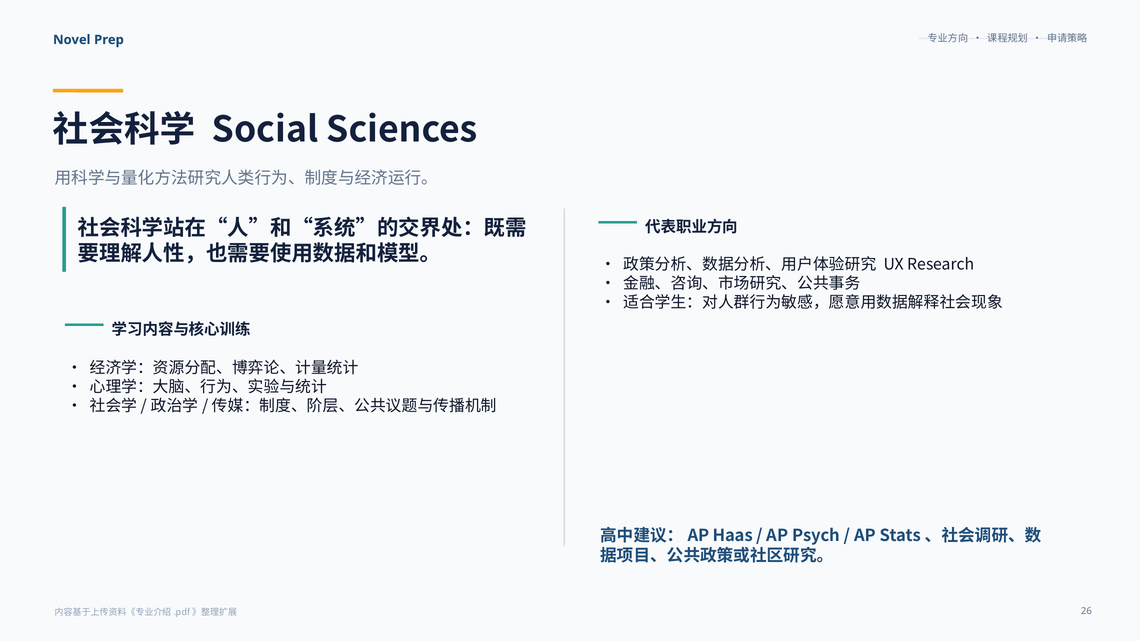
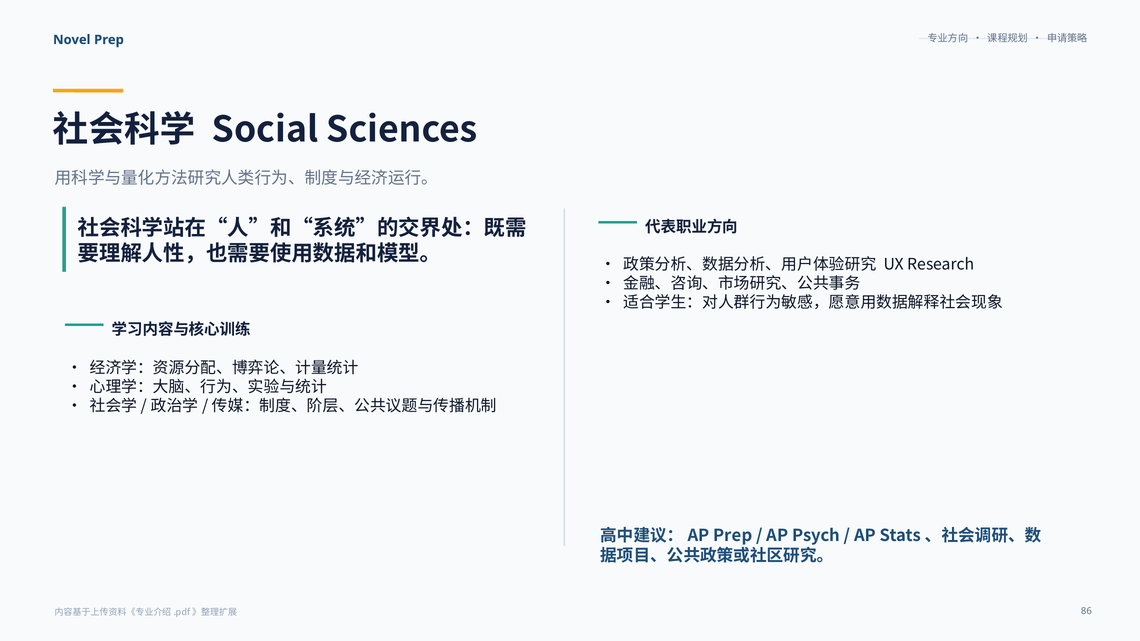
Haas at (733, 536): Haas -> Prep
26: 26 -> 86
